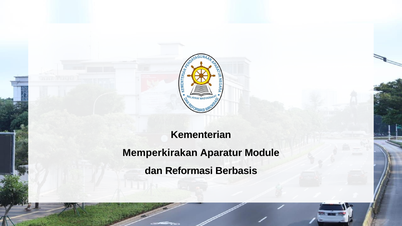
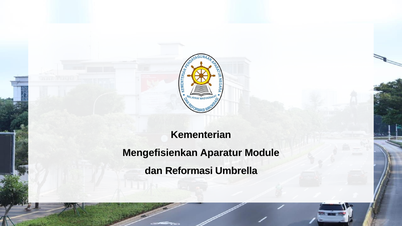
Memperkirakan: Memperkirakan -> Mengefisienkan
Berbasis: Berbasis -> Umbrella
